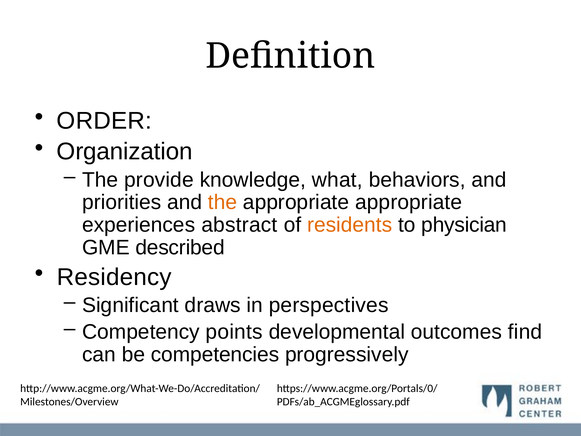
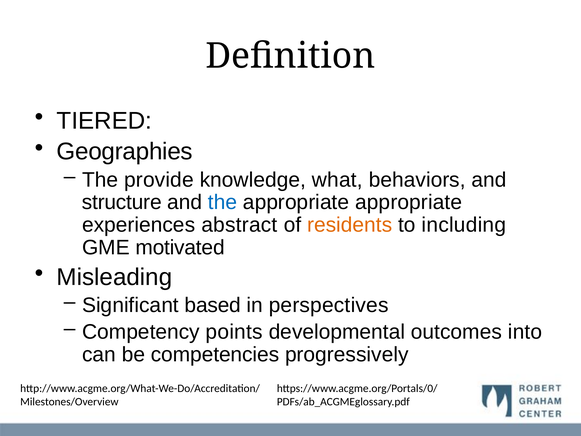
ORDER: ORDER -> TIERED
Organization: Organization -> Geographies
priorities: priorities -> structure
the at (223, 202) colour: orange -> blue
physician: physician -> including
described: described -> motivated
Residency: Residency -> Misleading
draws: draws -> based
find: find -> into
